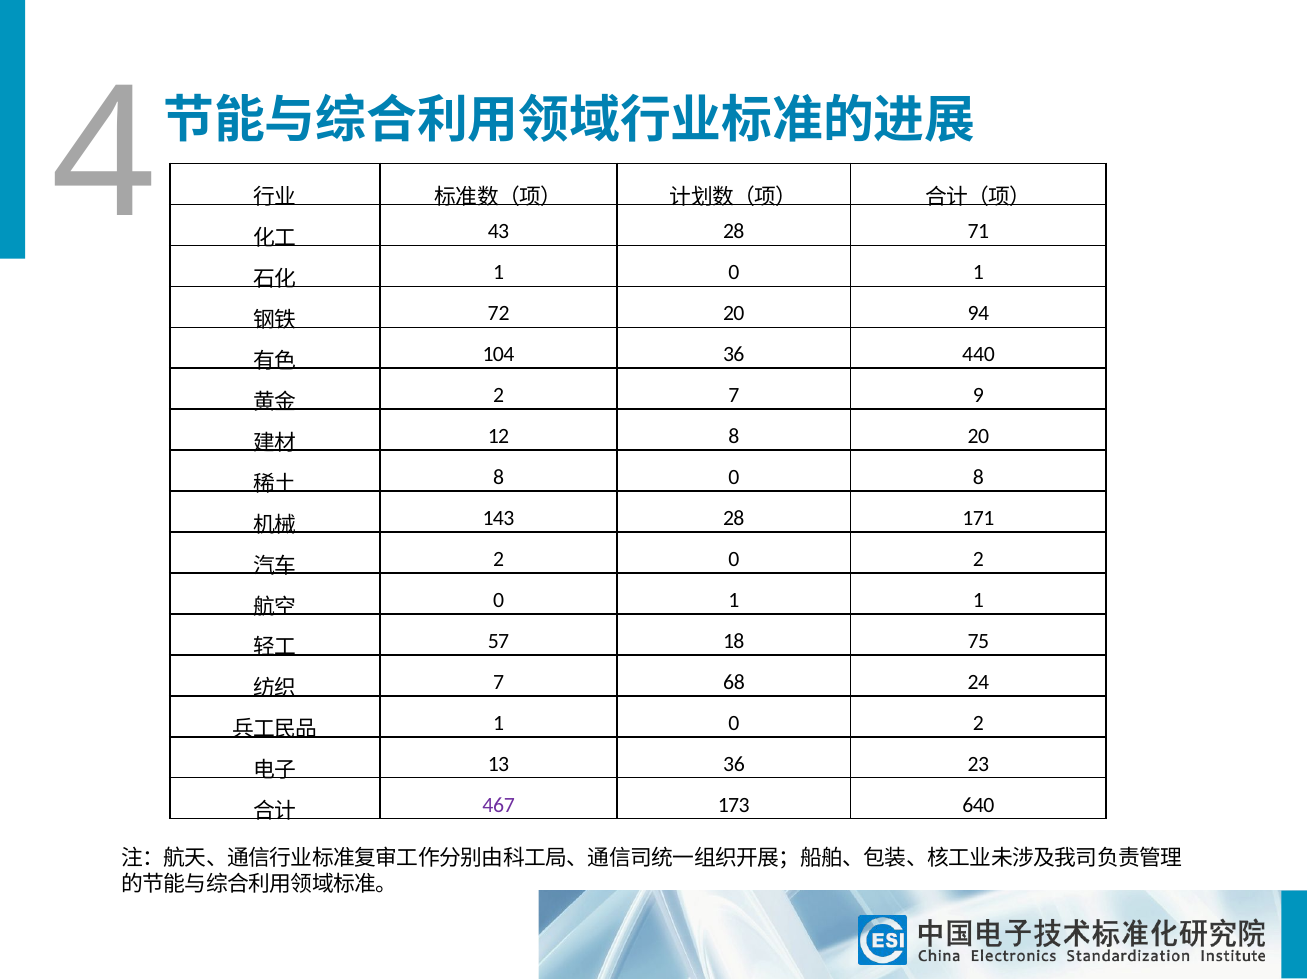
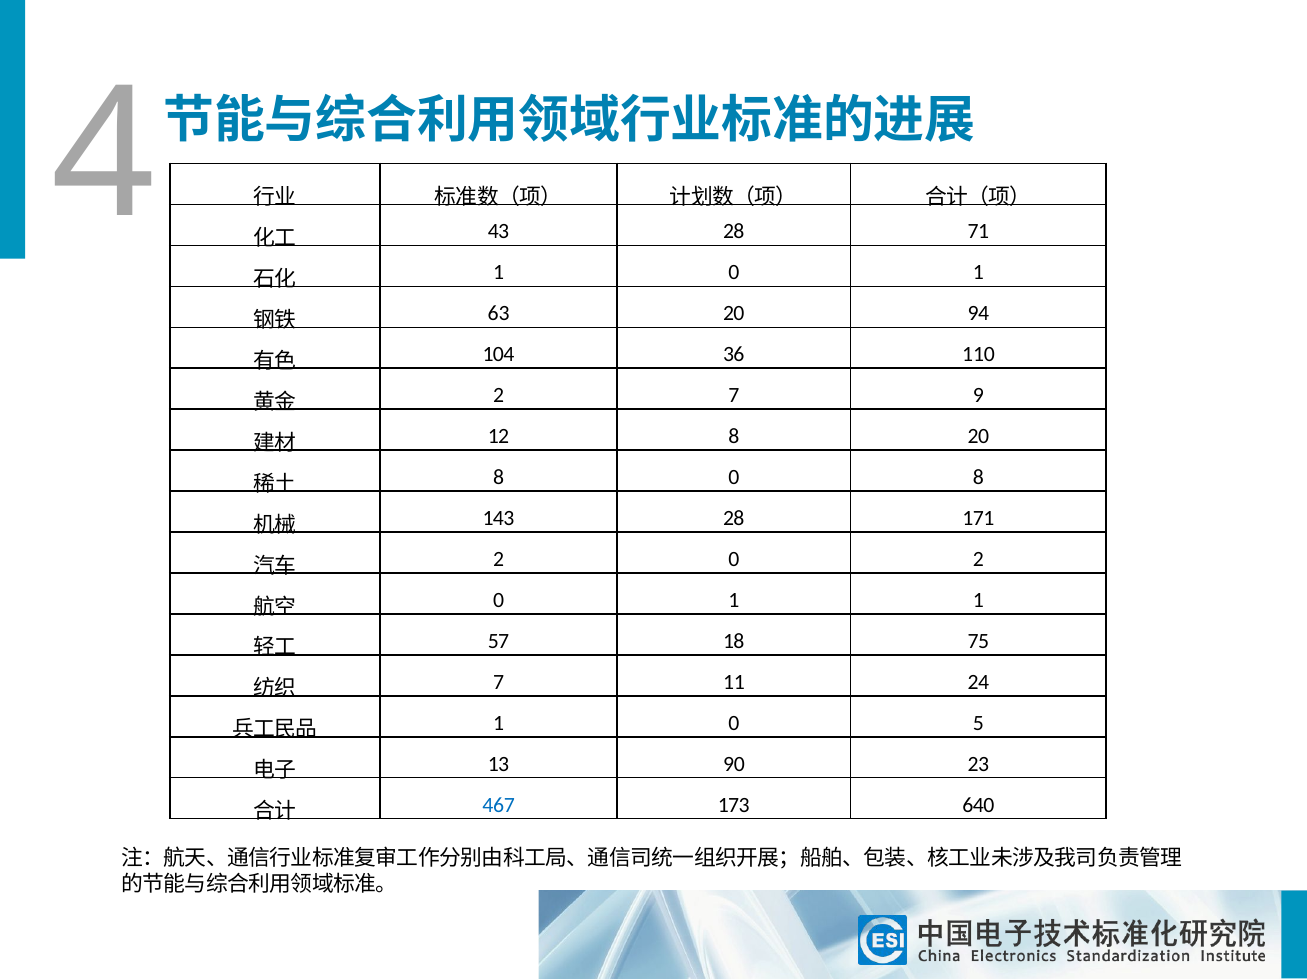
72: 72 -> 63
440: 440 -> 110
68: 68 -> 11
1 0 2: 2 -> 5
13 36: 36 -> 90
467 colour: purple -> blue
